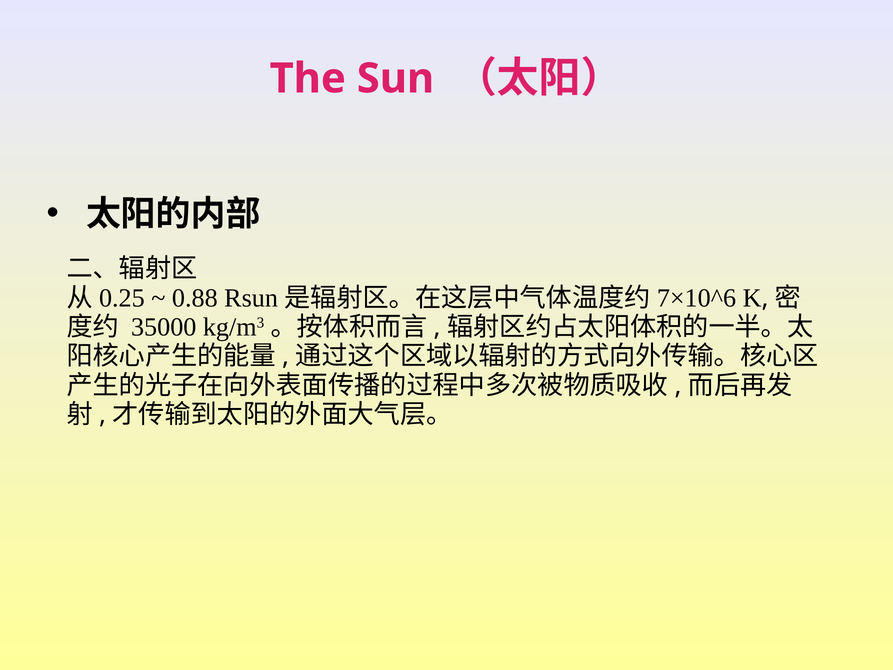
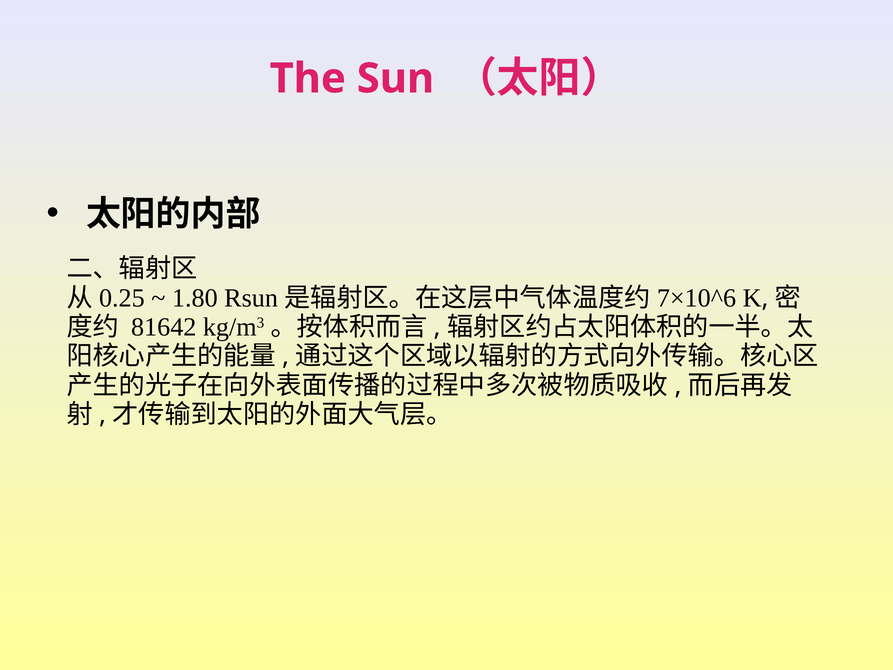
0.88: 0.88 -> 1.80
35000: 35000 -> 81642
